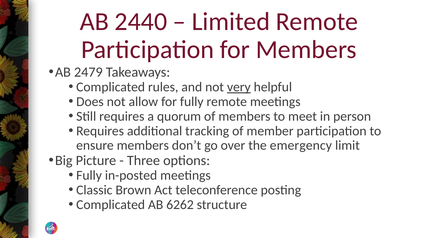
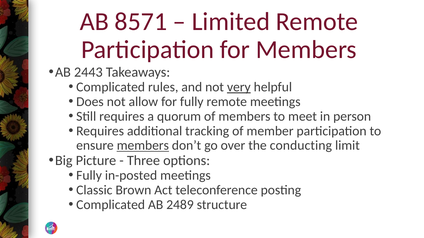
2440: 2440 -> 8571
2479: 2479 -> 2443
members at (143, 146) underline: none -> present
emergency: emergency -> conducting
6262: 6262 -> 2489
